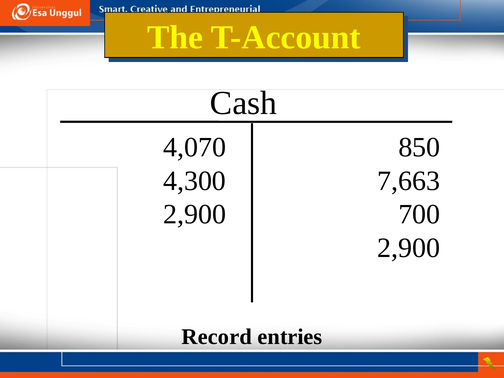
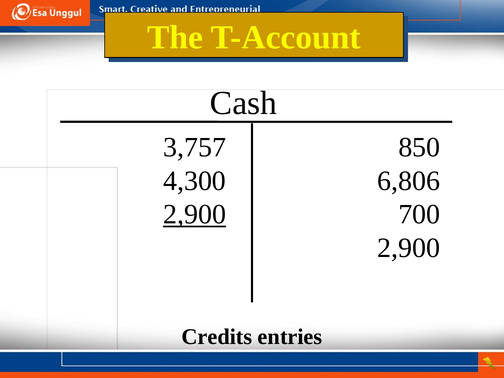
4,070: 4,070 -> 3,757
7,663: 7,663 -> 6,806
2,900 at (195, 214) underline: none -> present
Record: Record -> Credits
